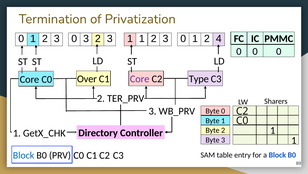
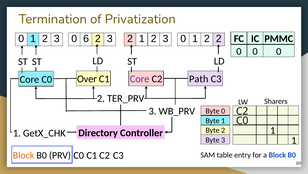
0 3: 3 -> 6
2 3 1: 1 -> 2
2 4: 4 -> 2
Type: Type -> Path
Block at (24, 155) colour: blue -> orange
